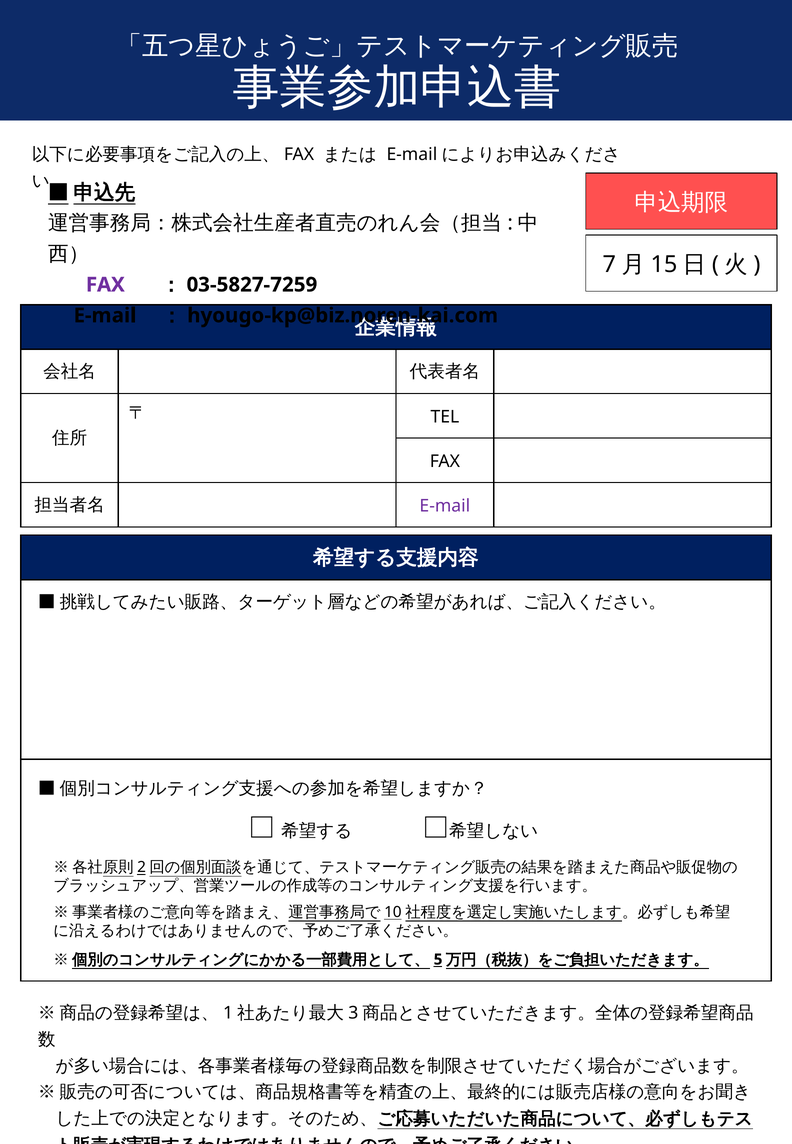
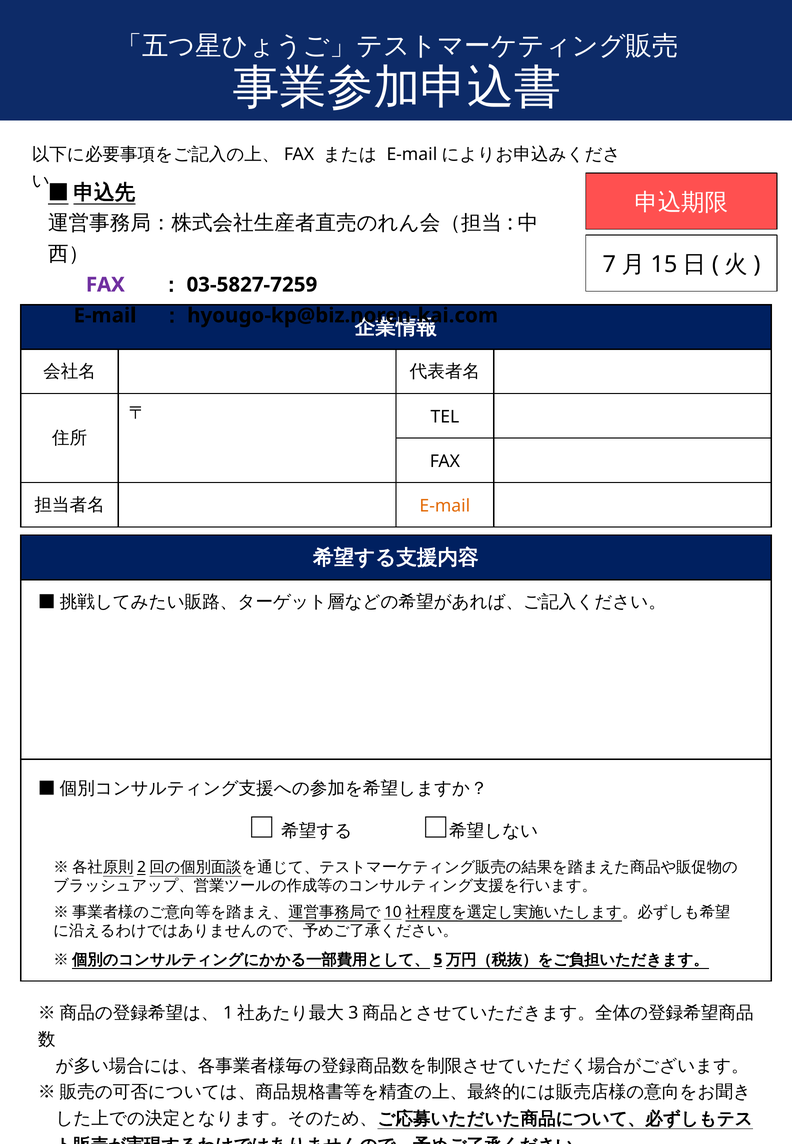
E-mail at (445, 506) colour: purple -> orange
